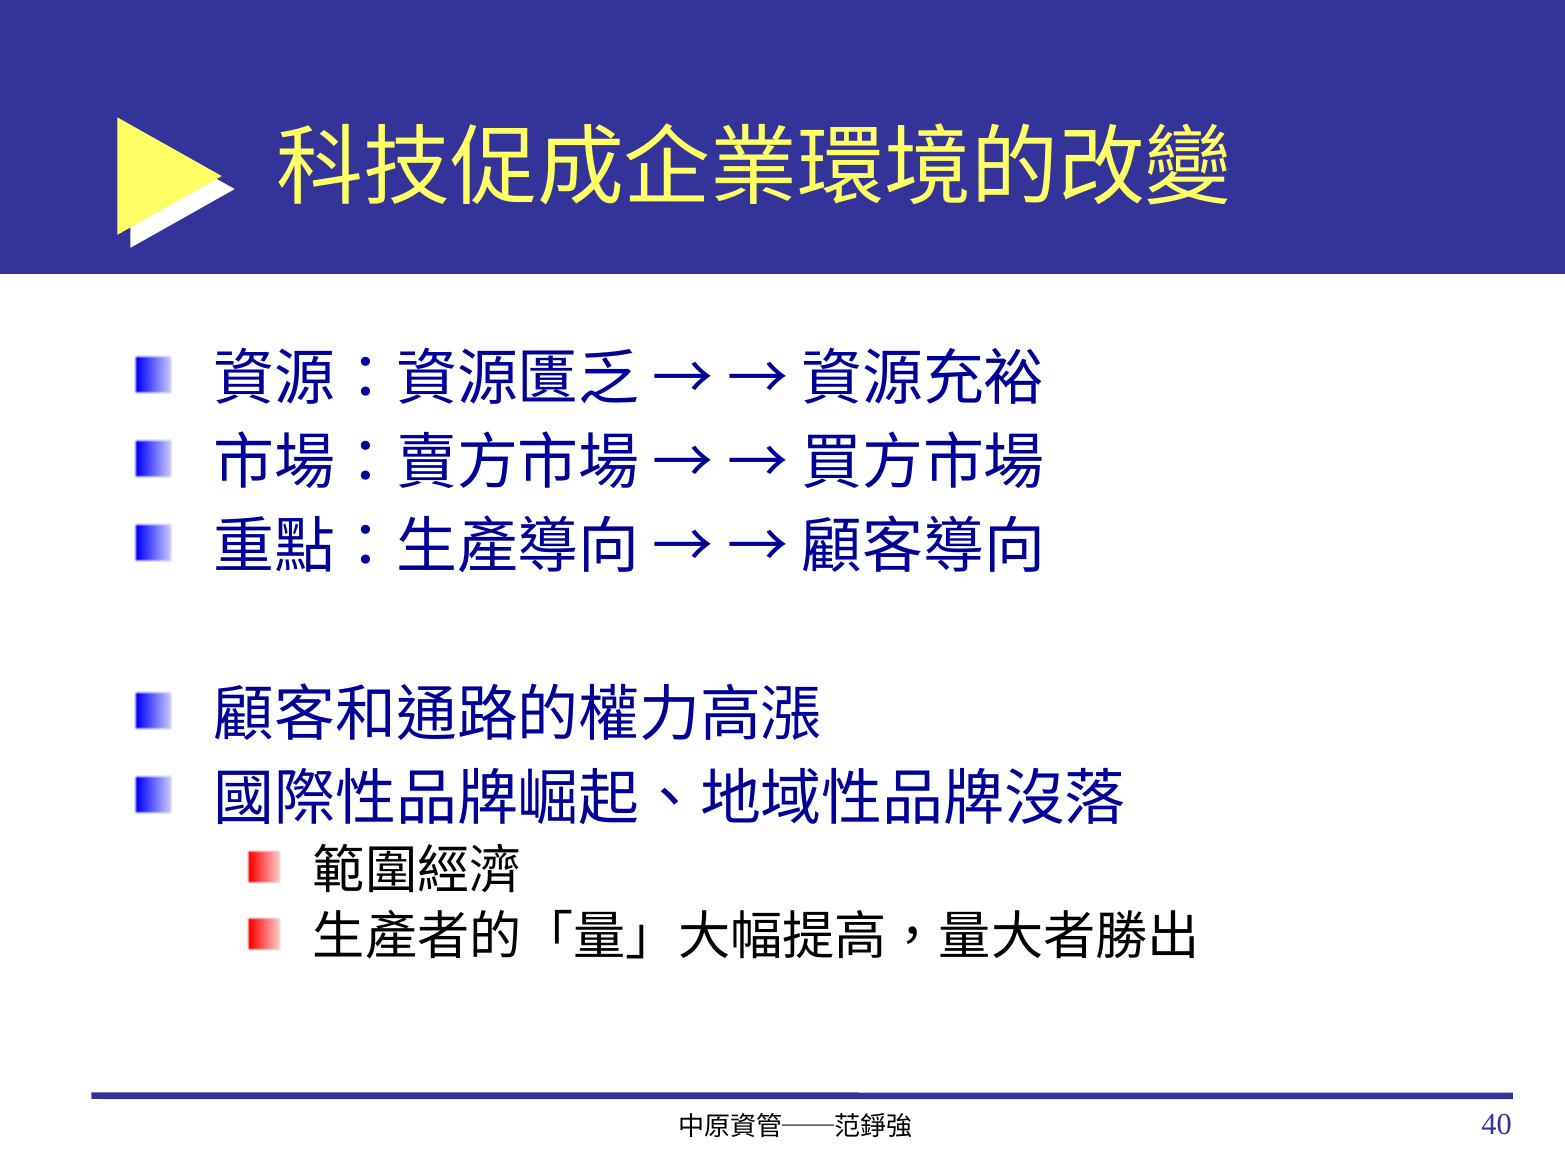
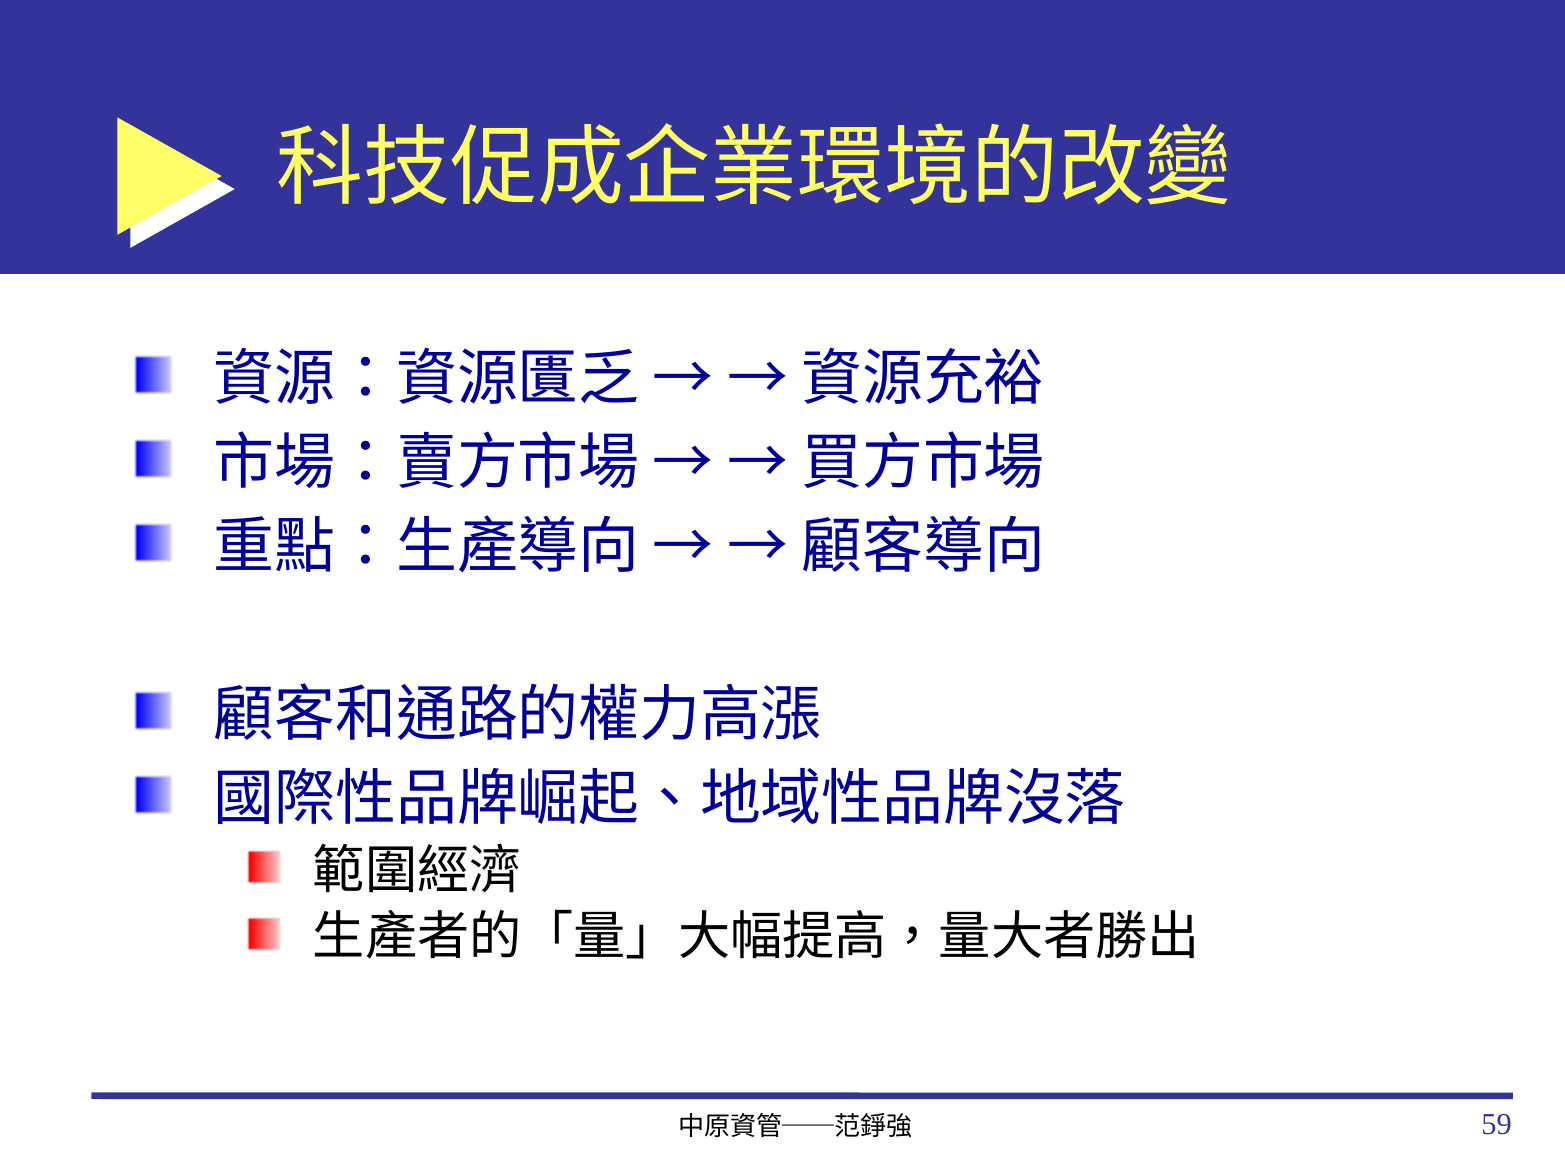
40: 40 -> 59
